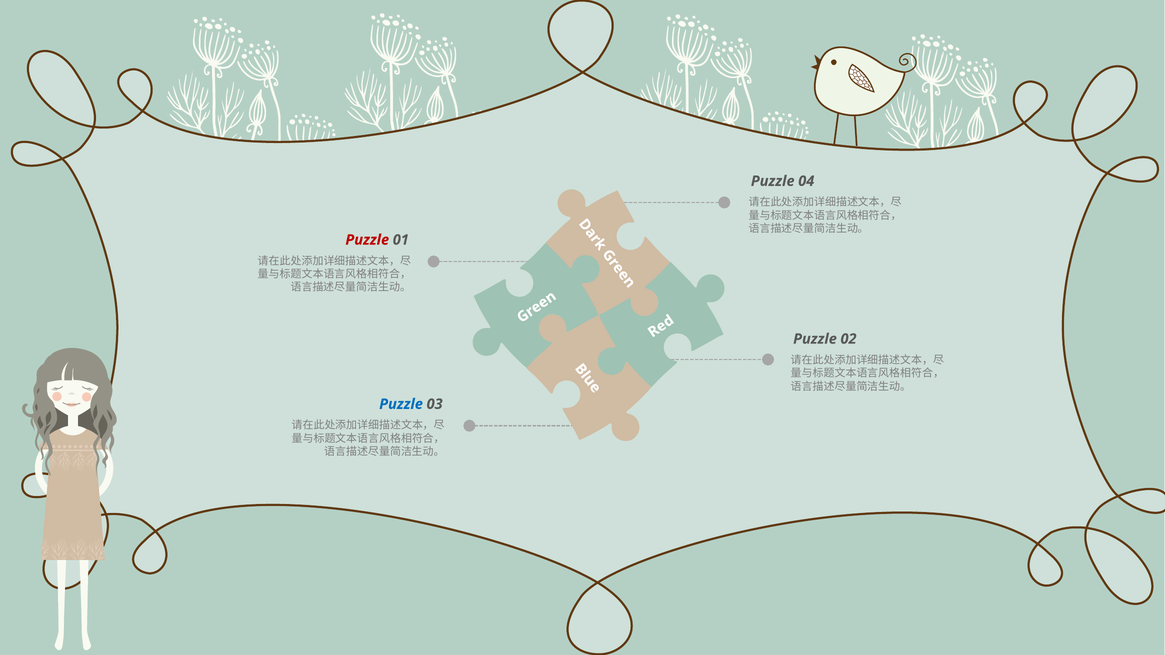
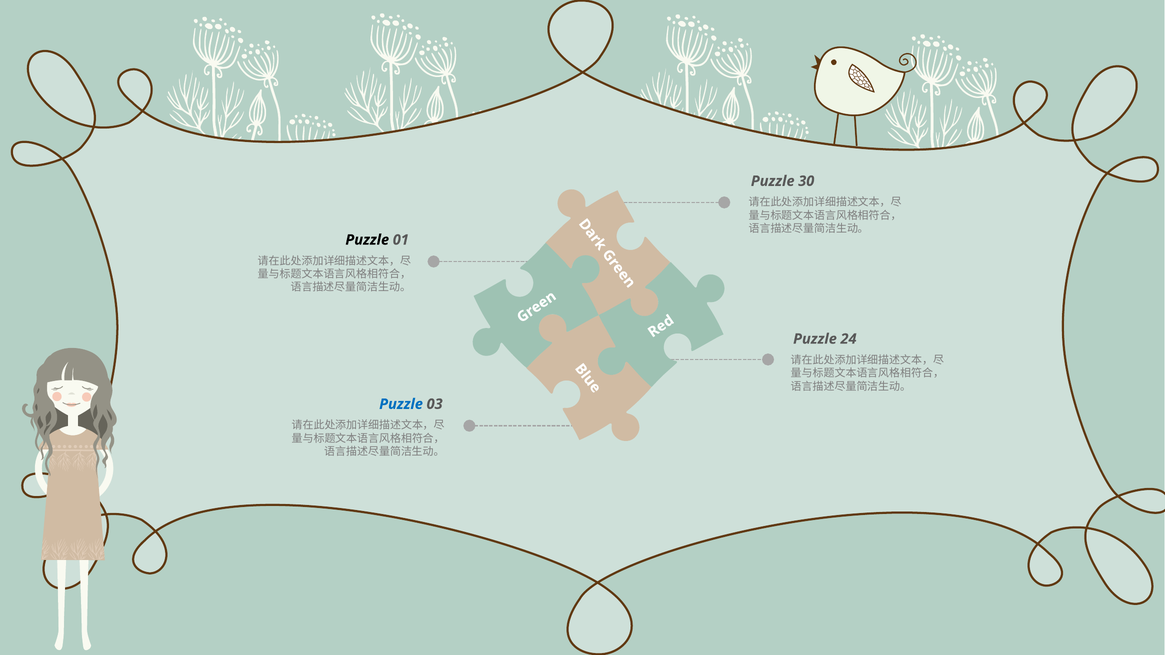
04: 04 -> 30
Puzzle at (367, 240) colour: red -> black
02: 02 -> 24
